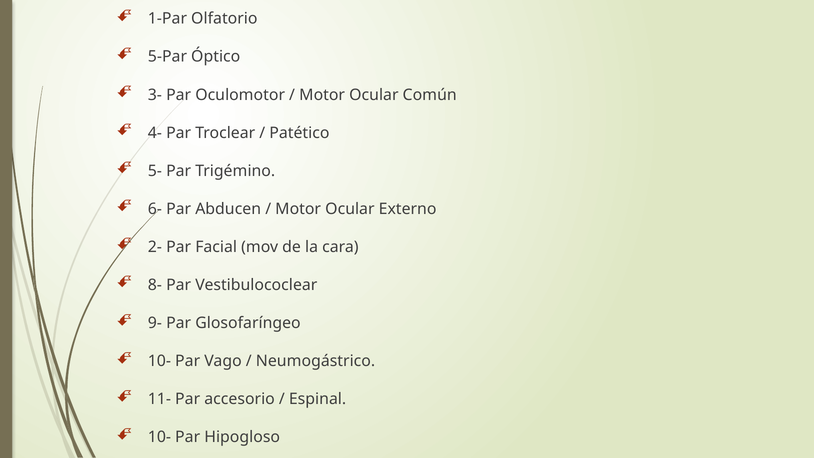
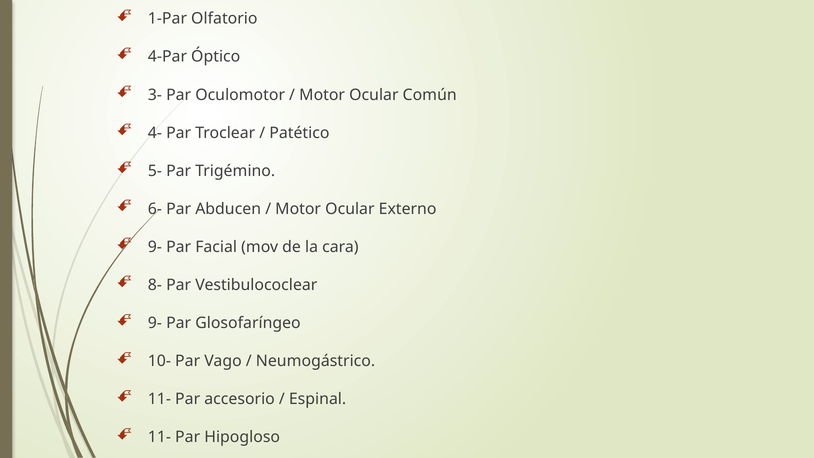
5-Par: 5-Par -> 4-Par
2- at (155, 247): 2- -> 9-
10- at (159, 437): 10- -> 11-
